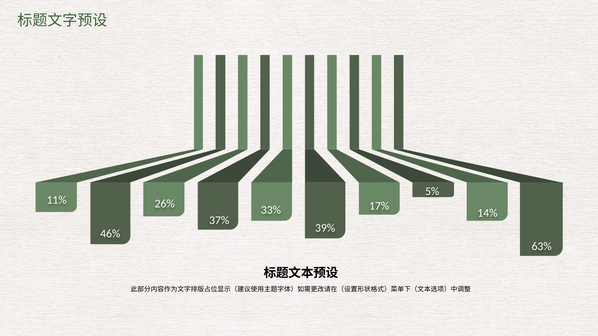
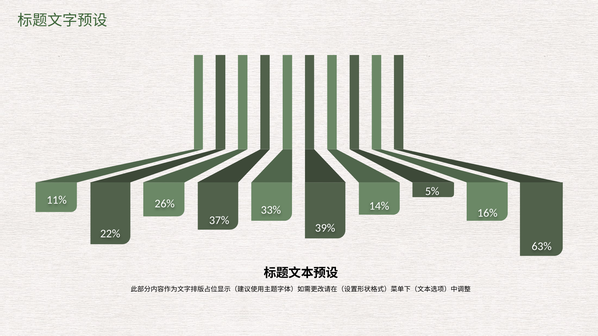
17%: 17% -> 14%
14%: 14% -> 16%
46%: 46% -> 22%
